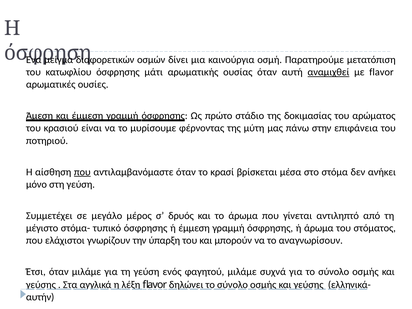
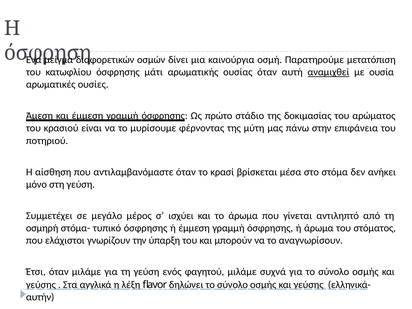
με flavor: flavor -> ουσία
που at (82, 172) underline: present -> none
δρυός: δρυός -> ισχύει
μέγιστο: μέγιστο -> οσμηρή
